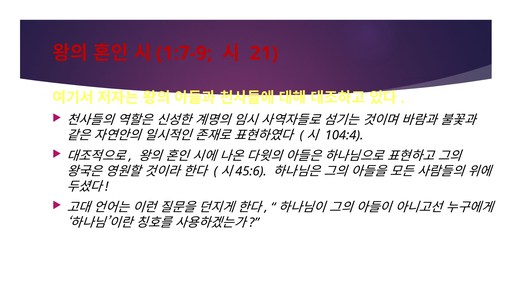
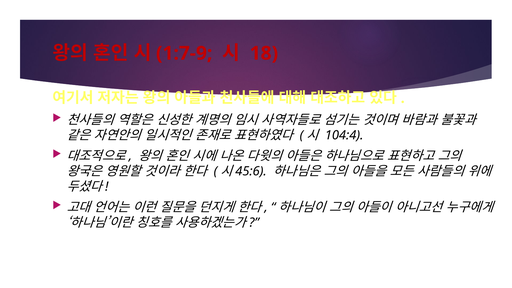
21: 21 -> 18
